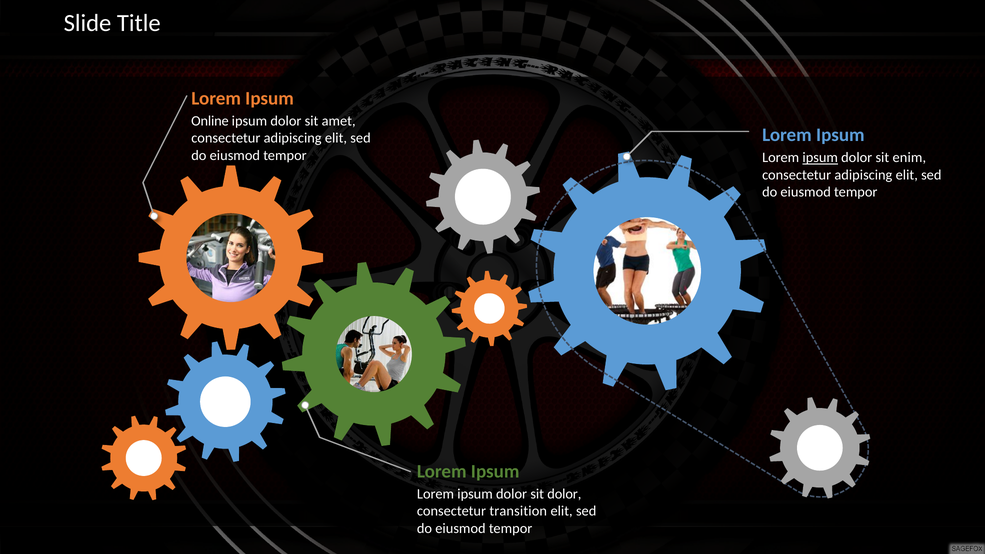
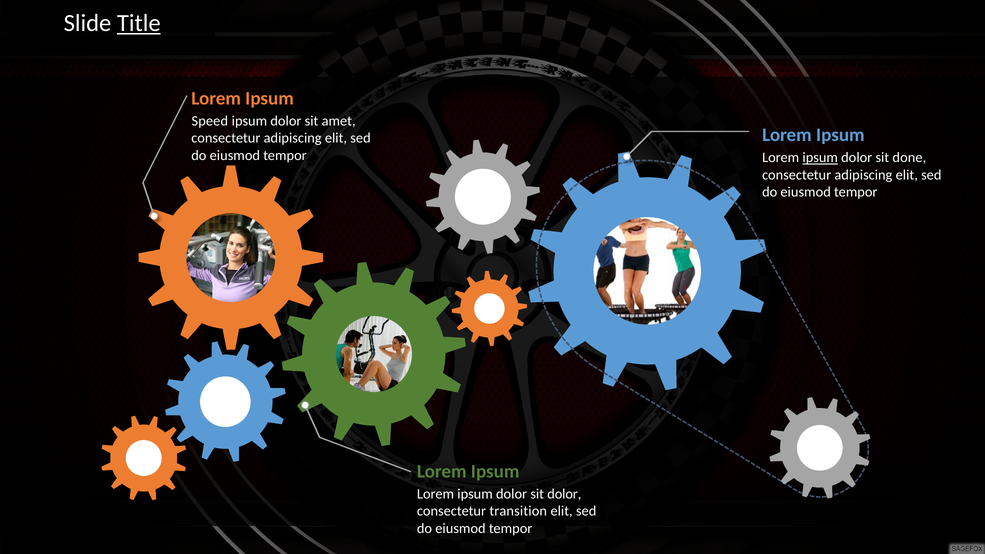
Title underline: none -> present
Online: Online -> Speed
enim: enim -> done
